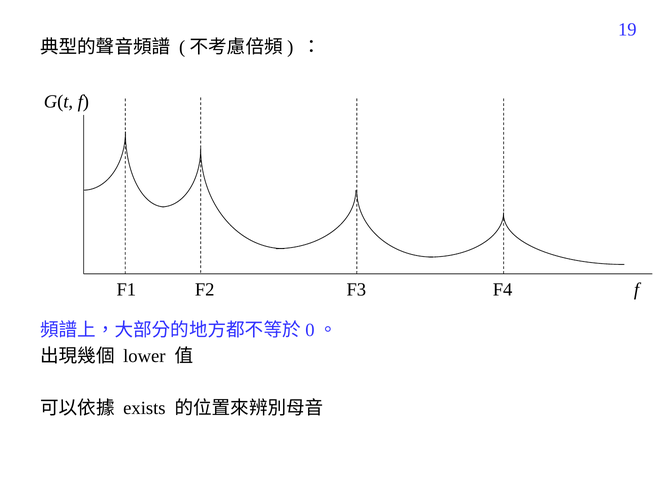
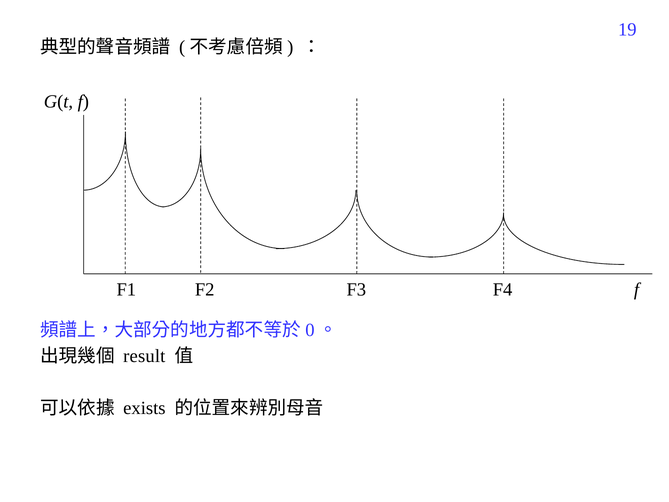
lower: lower -> result
